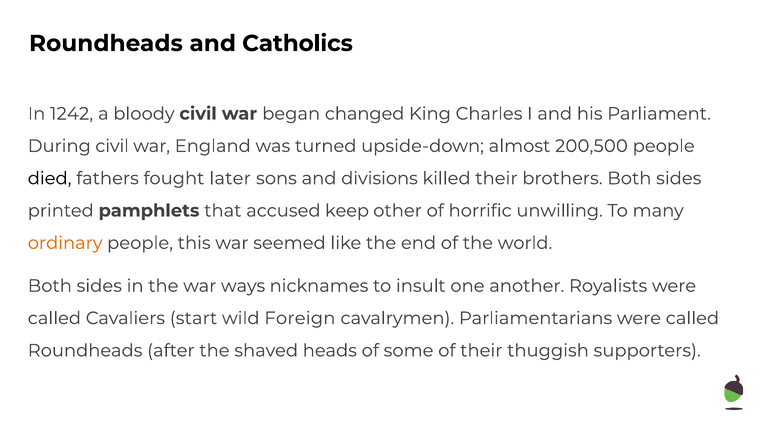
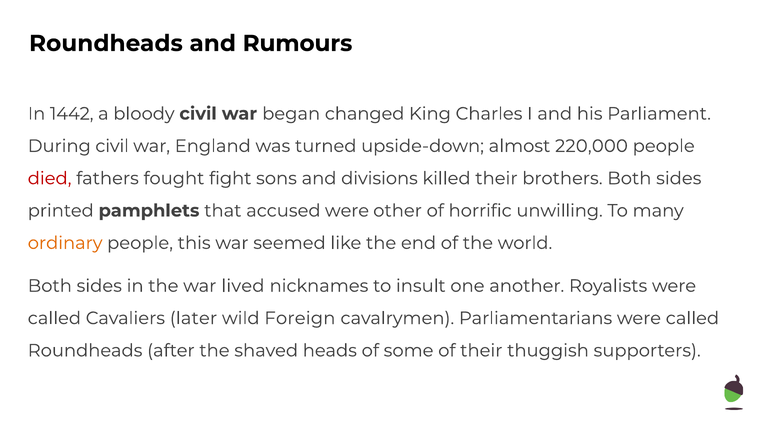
Catholics: Catholics -> Rumours
1242: 1242 -> 1442
200,500: 200,500 -> 220,000
died colour: black -> red
later: later -> fight
accused keep: keep -> were
ways: ways -> lived
start: start -> later
